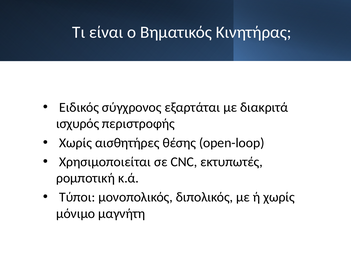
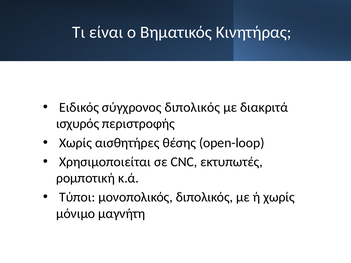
σύγχρονος εξαρτάται: εξαρτάται -> διπολικός
